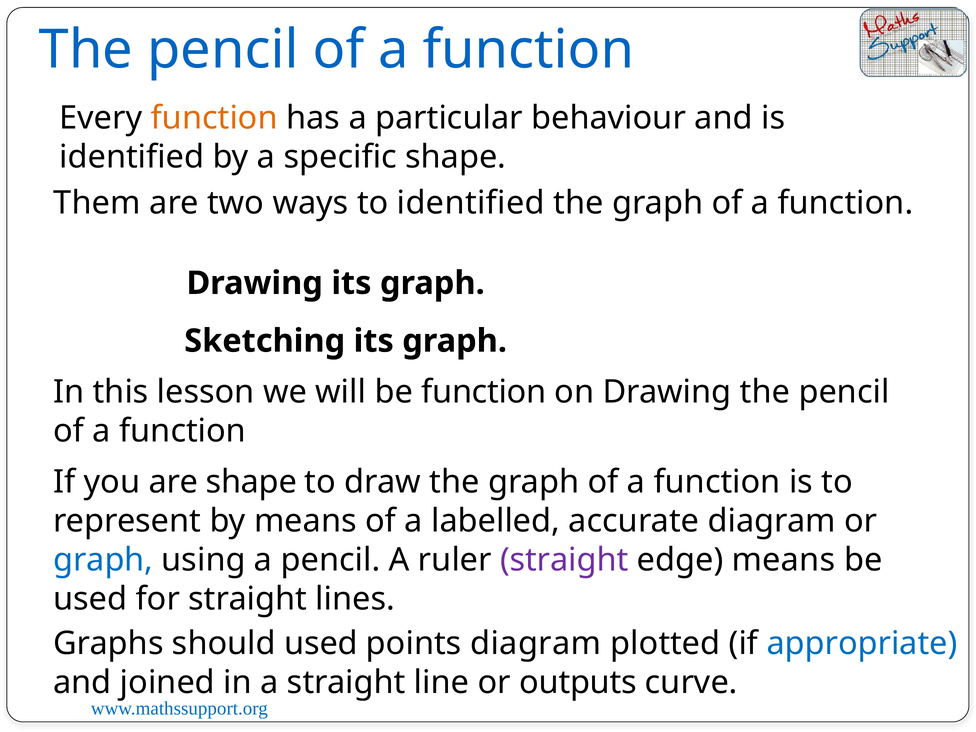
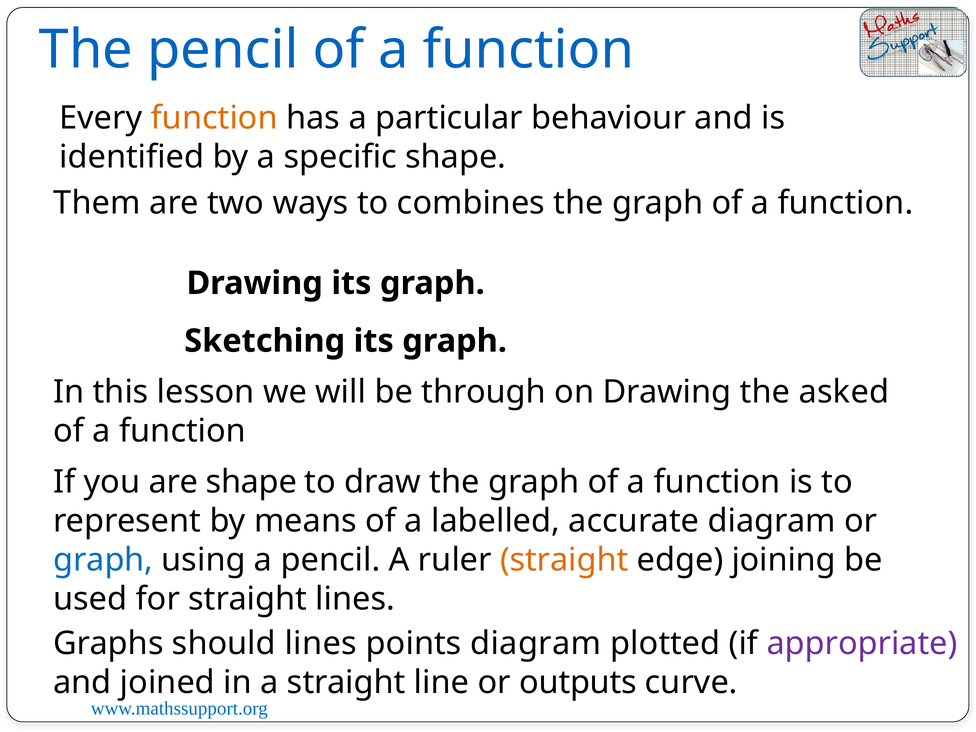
to identified: identified -> combines
be function: function -> through
Drawing the pencil: pencil -> asked
straight at (564, 560) colour: purple -> orange
edge means: means -> joining
should used: used -> lines
appropriate colour: blue -> purple
